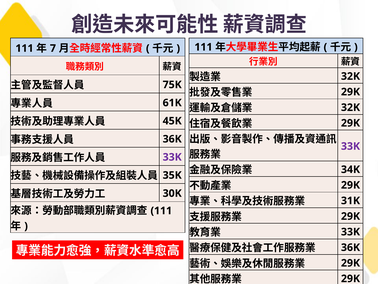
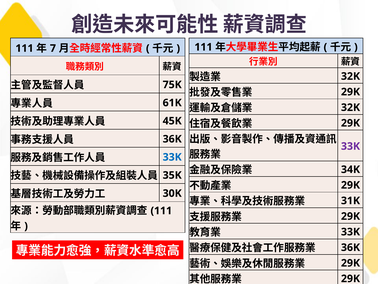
33K at (172, 157) colour: purple -> blue
